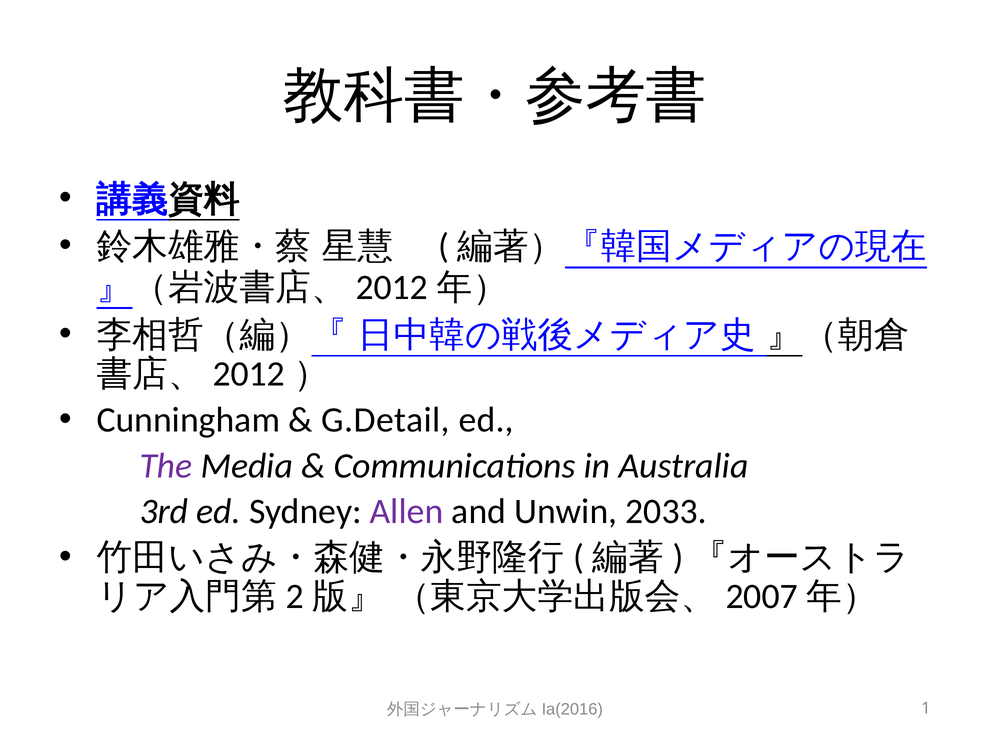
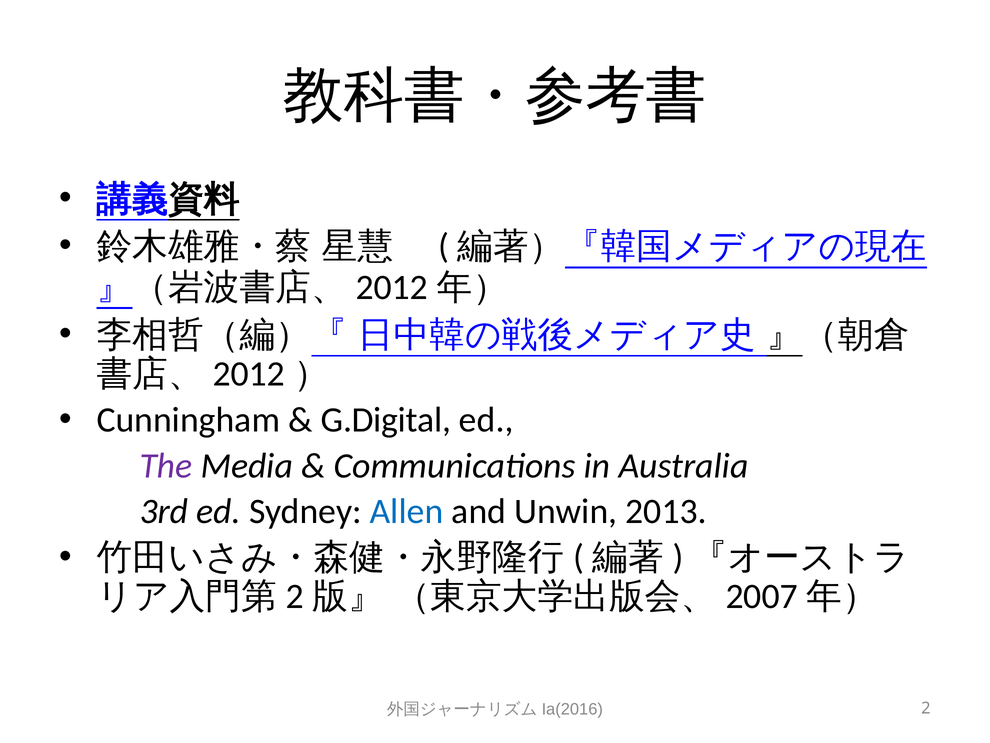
G.Detail: G.Detail -> G.Digital
Allen colour: purple -> blue
2033: 2033 -> 2013
1: 1 -> 2
